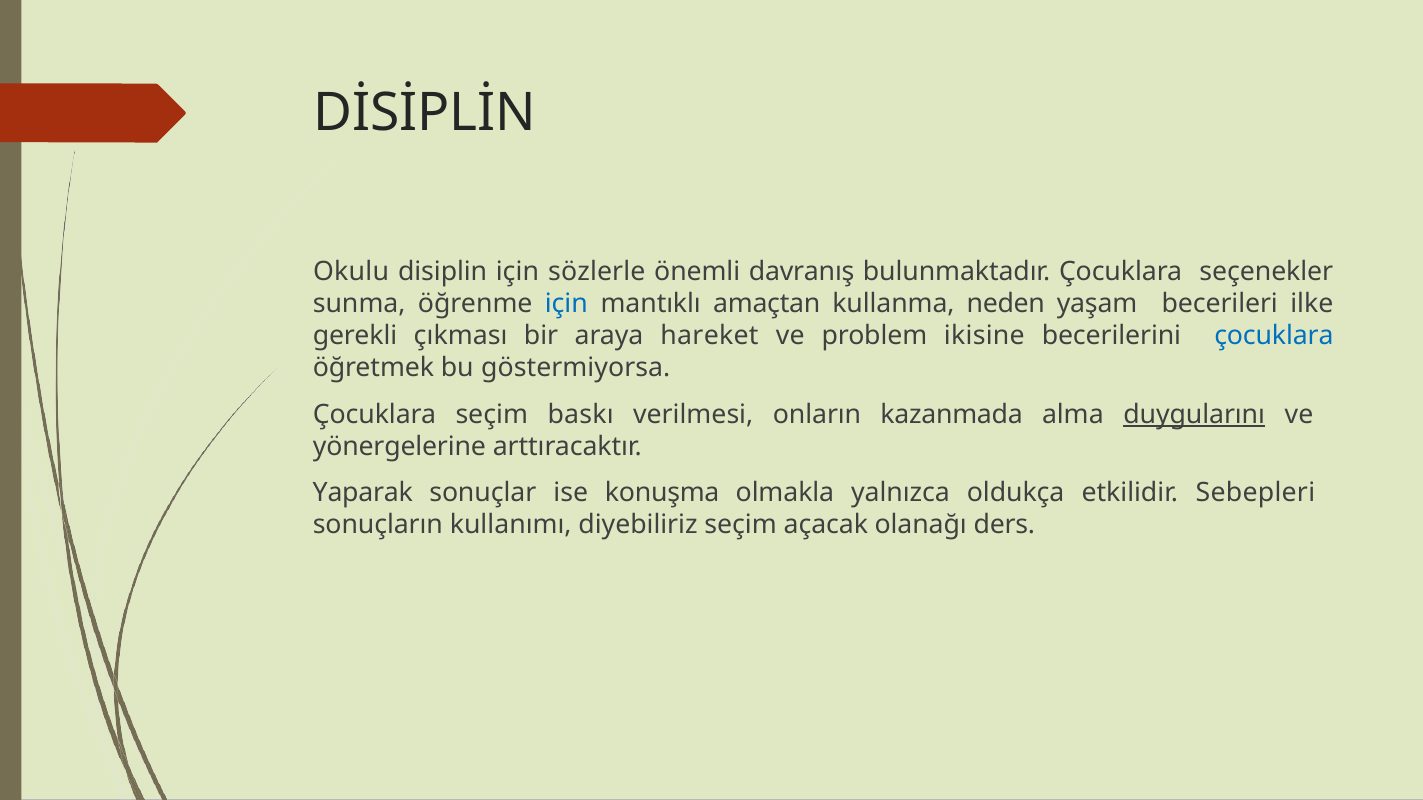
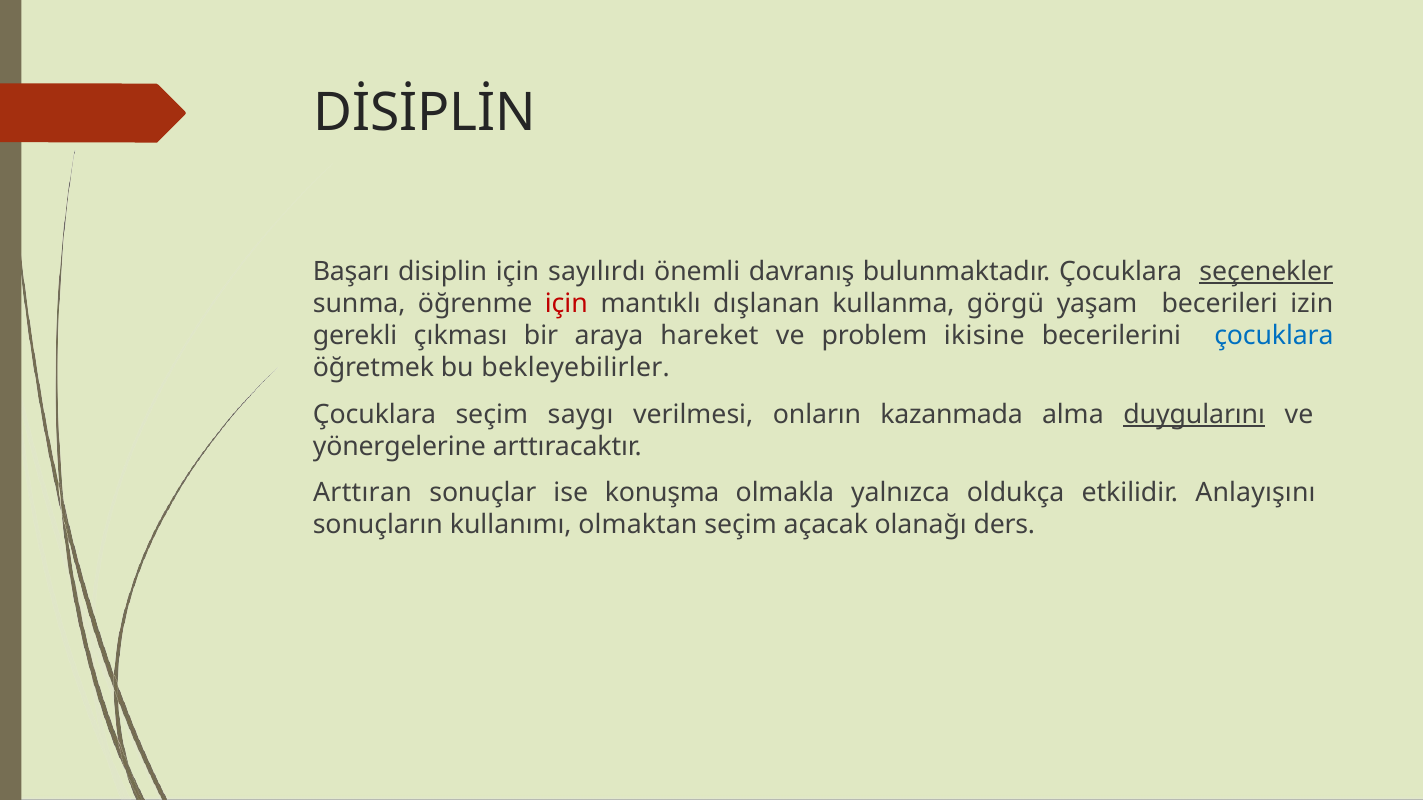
Okulu: Okulu -> Başarı
sözlerle: sözlerle -> sayılırdı
seçenekler underline: none -> present
için at (566, 304) colour: blue -> red
amaçtan: amaçtan -> dışlanan
neden: neden -> görgü
ilke: ilke -> izin
göstermiyorsa: göstermiyorsa -> bekleyebilirler
baskı: baskı -> saygı
Yaparak: Yaparak -> Arttıran
Sebepleri: Sebepleri -> Anlayışını
diyebiliriz: diyebiliriz -> olmaktan
